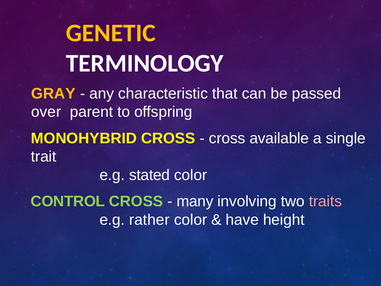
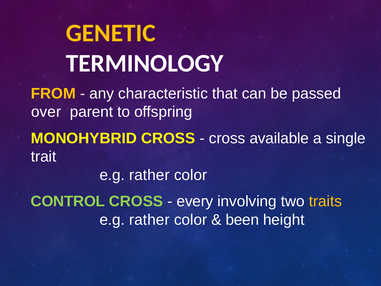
GRAY: GRAY -> FROM
stated at (150, 175): stated -> rather
many: many -> every
traits colour: pink -> yellow
have: have -> been
